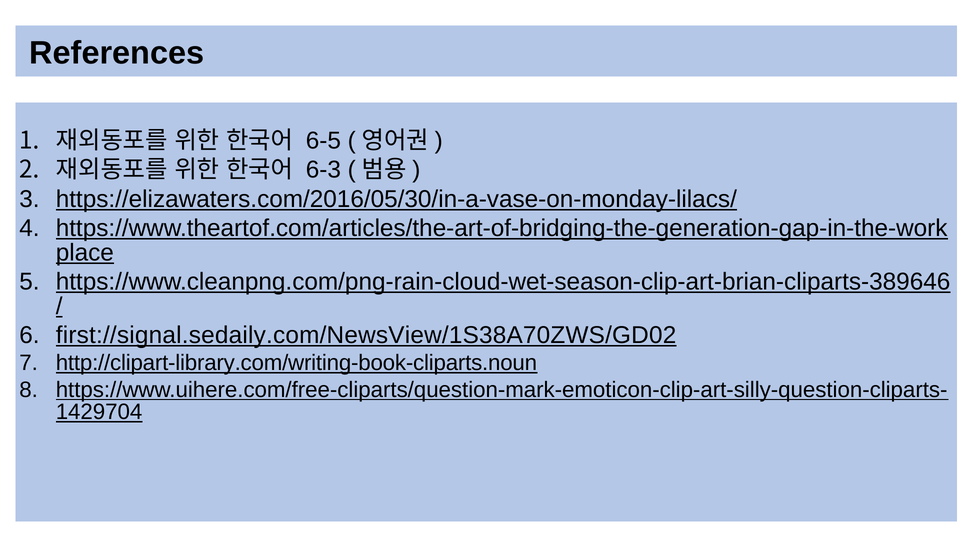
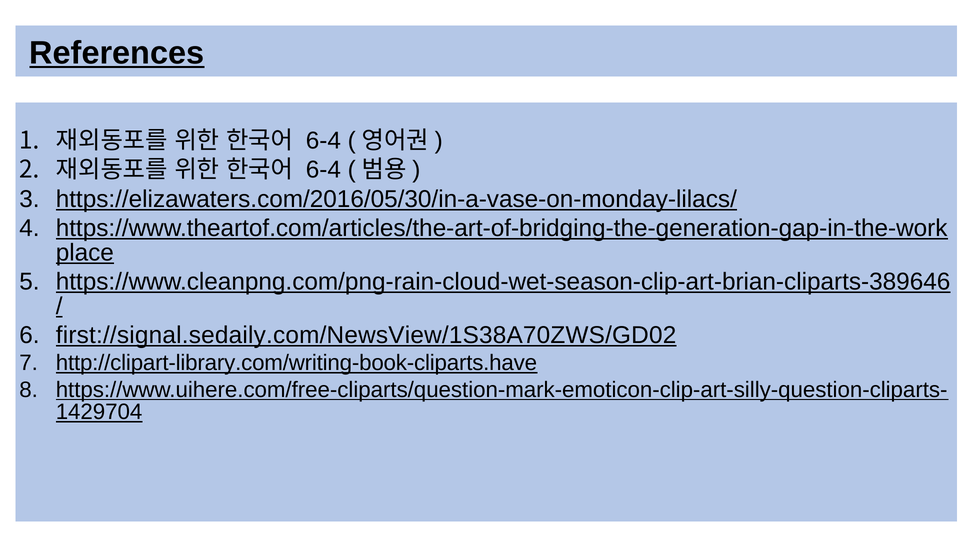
References underline: none -> present
6-5 at (323, 141): 6-5 -> 6-4
6-3 at (323, 170): 6-3 -> 6-4
http://clipart-library.com/writing-book-cliparts.noun: http://clipart-library.com/writing-book-cliparts.noun -> http://clipart-library.com/writing-book-cliparts.have
